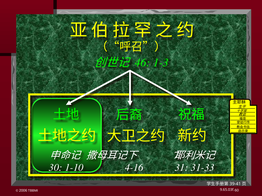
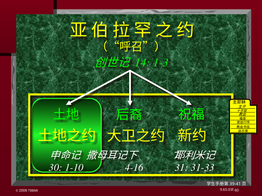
46: 46 -> 14
